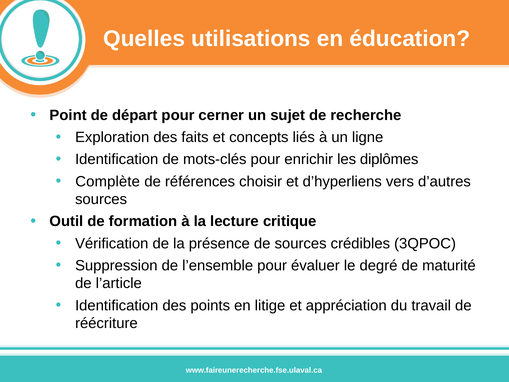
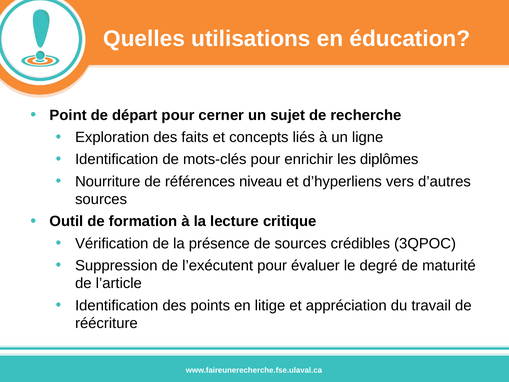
Complète: Complète -> Nourriture
choisir: choisir -> niveau
l’ensemble: l’ensemble -> l’exécutent
